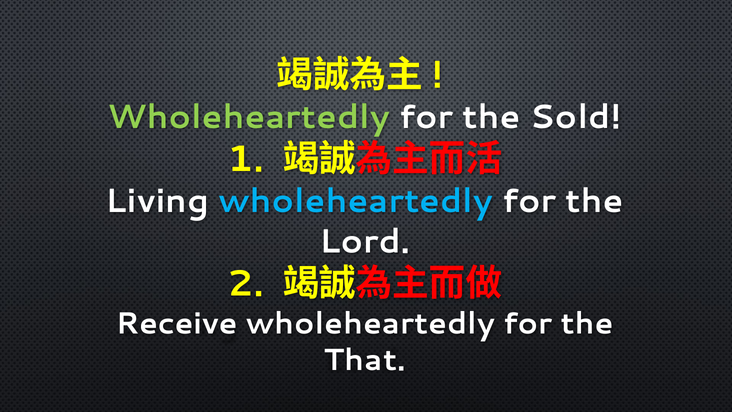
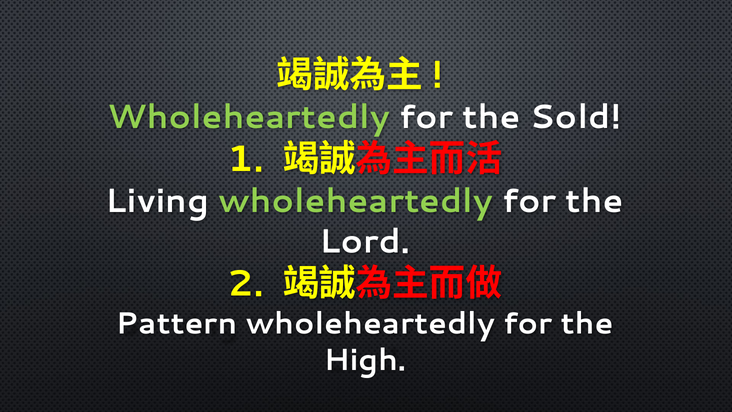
wholeheartedly at (356, 201) colour: light blue -> light green
Receive: Receive -> Pattern
That: That -> High
